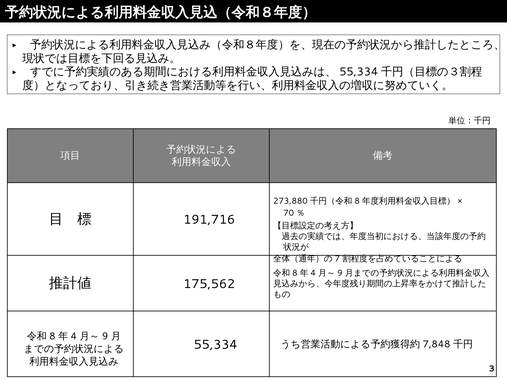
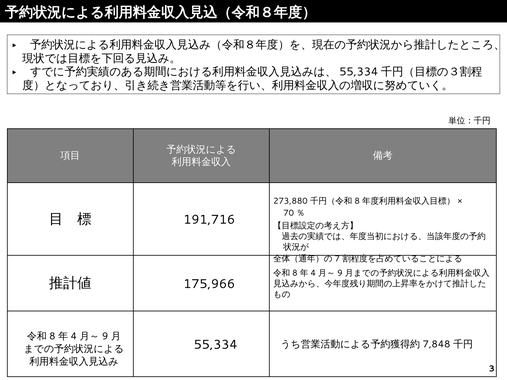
175,562: 175,562 -> 175,966
